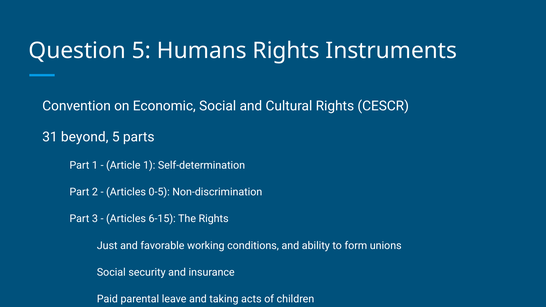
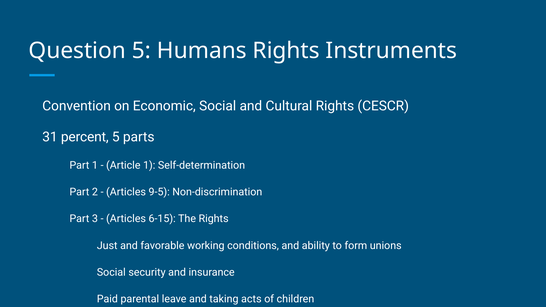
beyond: beyond -> percent
0-5: 0-5 -> 9-5
